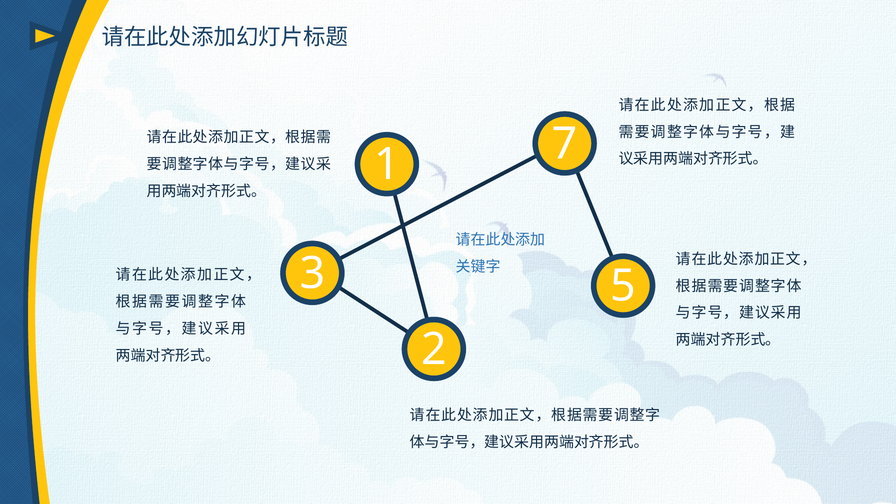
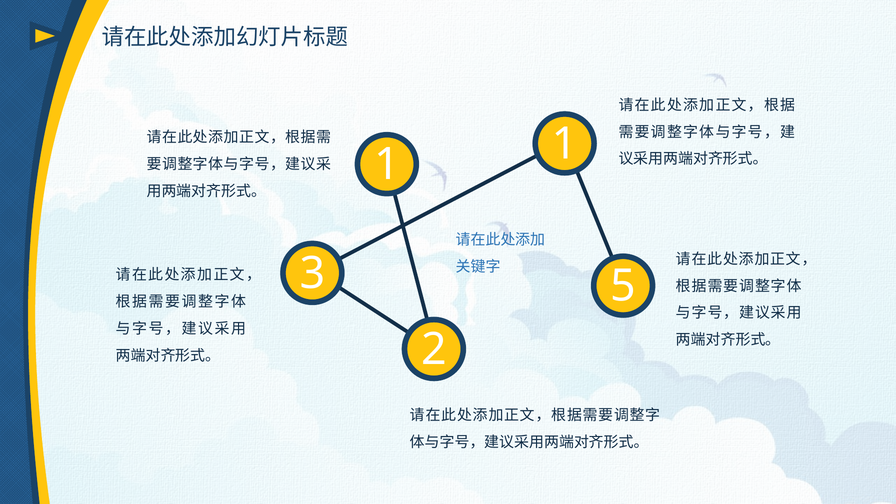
1 7: 7 -> 1
